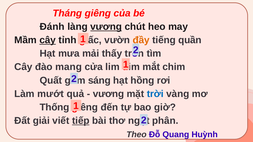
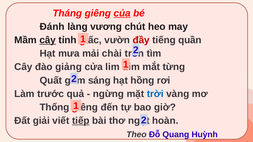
của underline: none -> present
vương at (106, 27) underline: present -> none
đầy colour: orange -> red
thấy: thấy -> chài
mang: mang -> giảng
chim: chim -> từng
mướt: mướt -> trước
vương at (108, 94): vương -> ngừng
phân: phân -> hoàn
